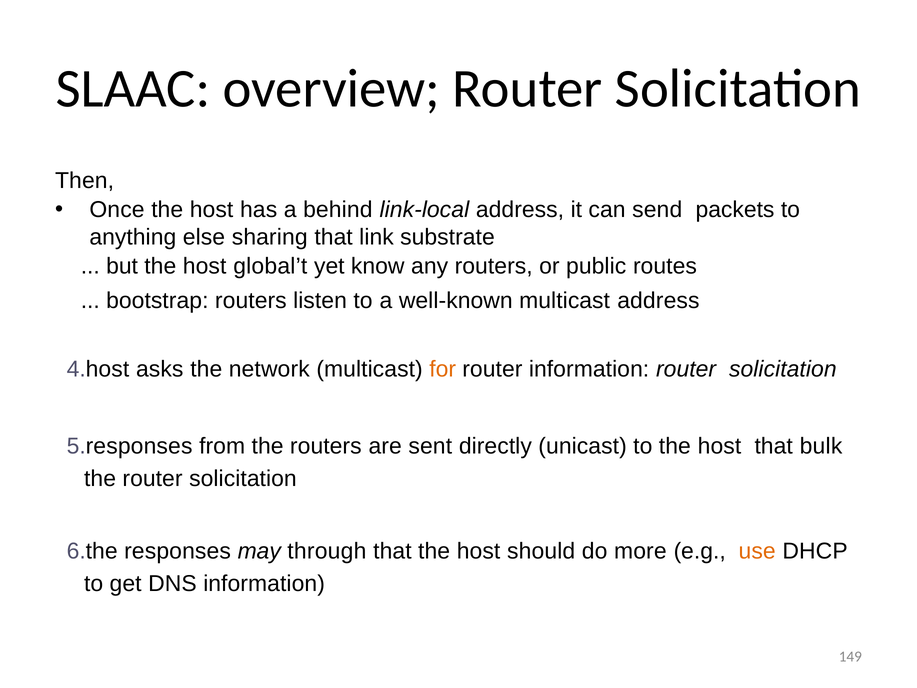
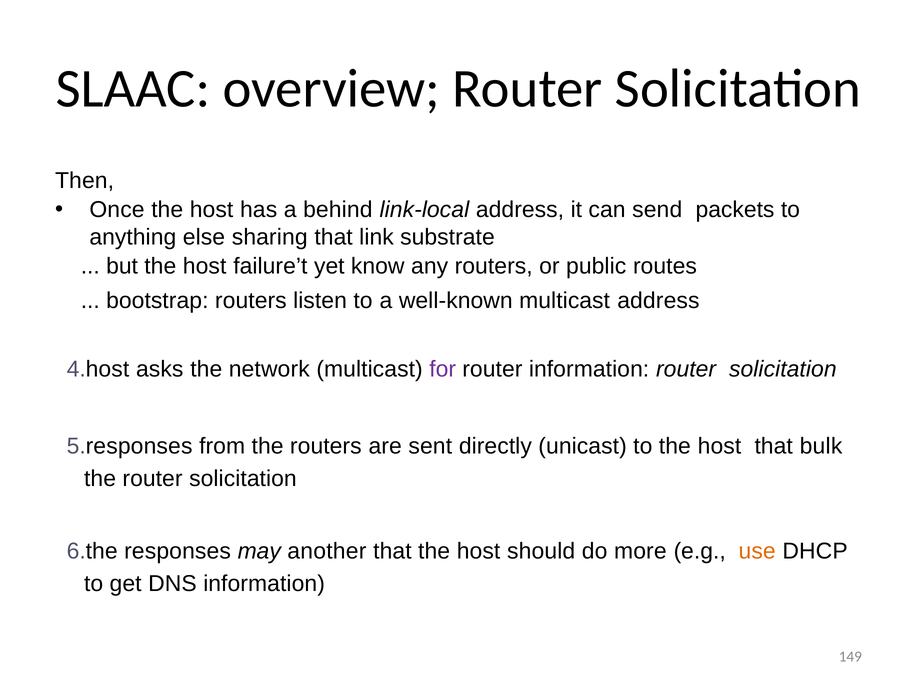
global’t: global’t -> failure’t
for colour: orange -> purple
through: through -> another
